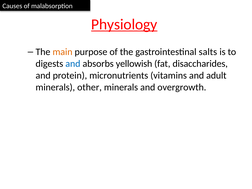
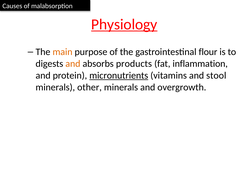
salts: salts -> flour
and at (73, 64) colour: blue -> orange
yellowish: yellowish -> products
disaccharides: disaccharides -> inflammation
micronutrients underline: none -> present
adult: adult -> stool
